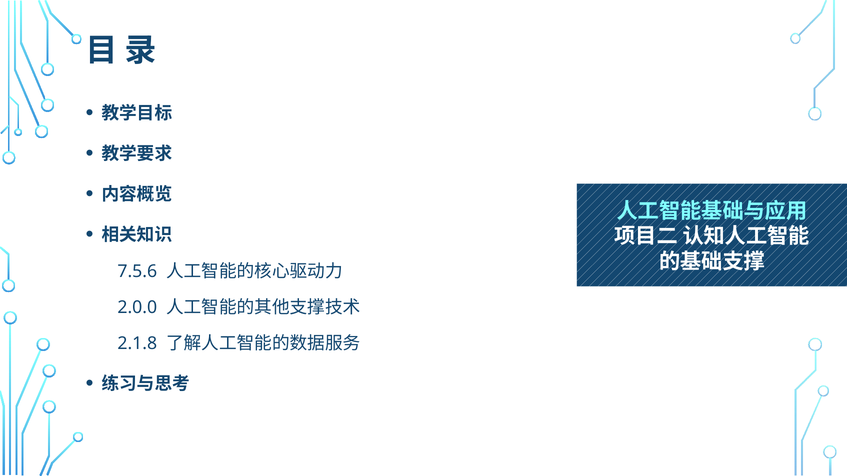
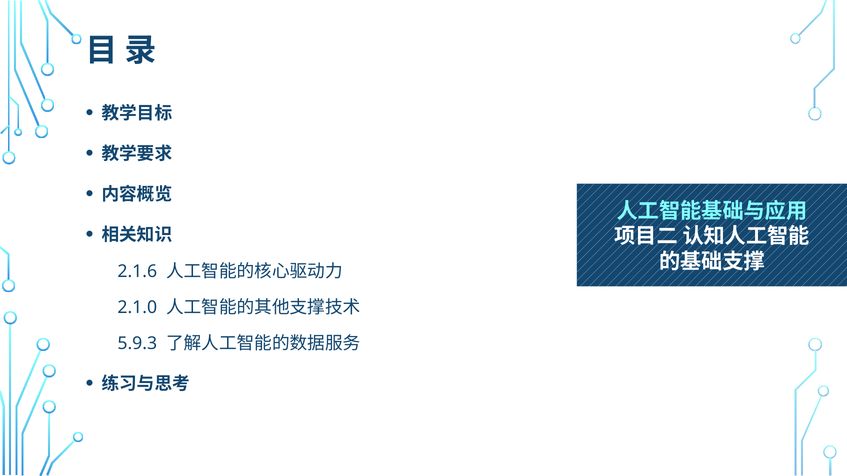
7.5.6: 7.5.6 -> 2.1.6
2.0.0: 2.0.0 -> 2.1.0
2.1.8: 2.1.8 -> 5.9.3
